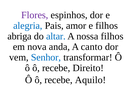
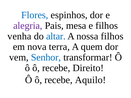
Flores colour: purple -> blue
alegria colour: blue -> purple
amor: amor -> mesa
abriga: abriga -> venha
anda: anda -> terra
canto: canto -> quem
